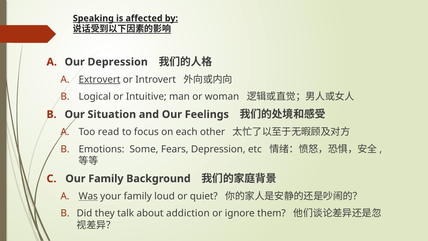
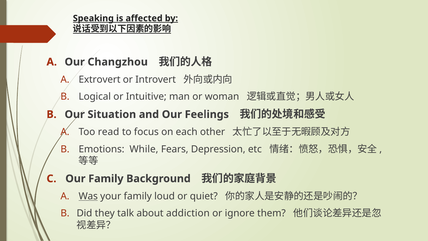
Our Depression: Depression -> Changzhou
Extrovert underline: present -> none
Some: Some -> While
